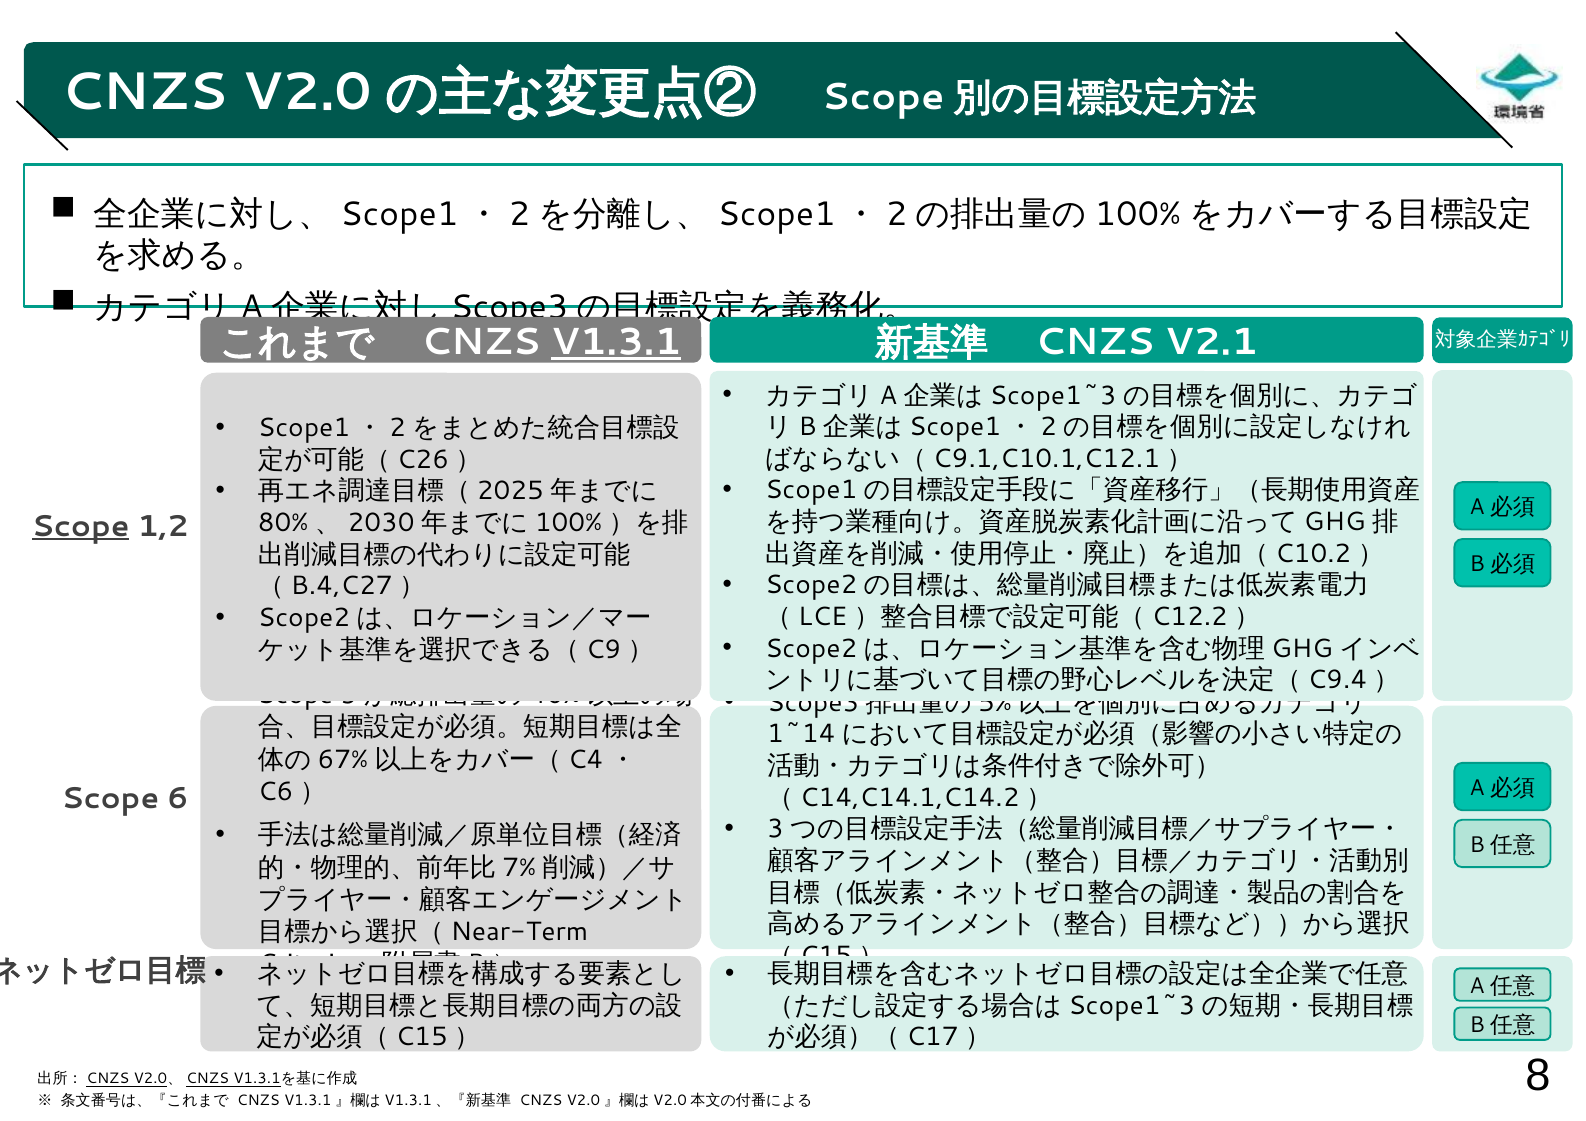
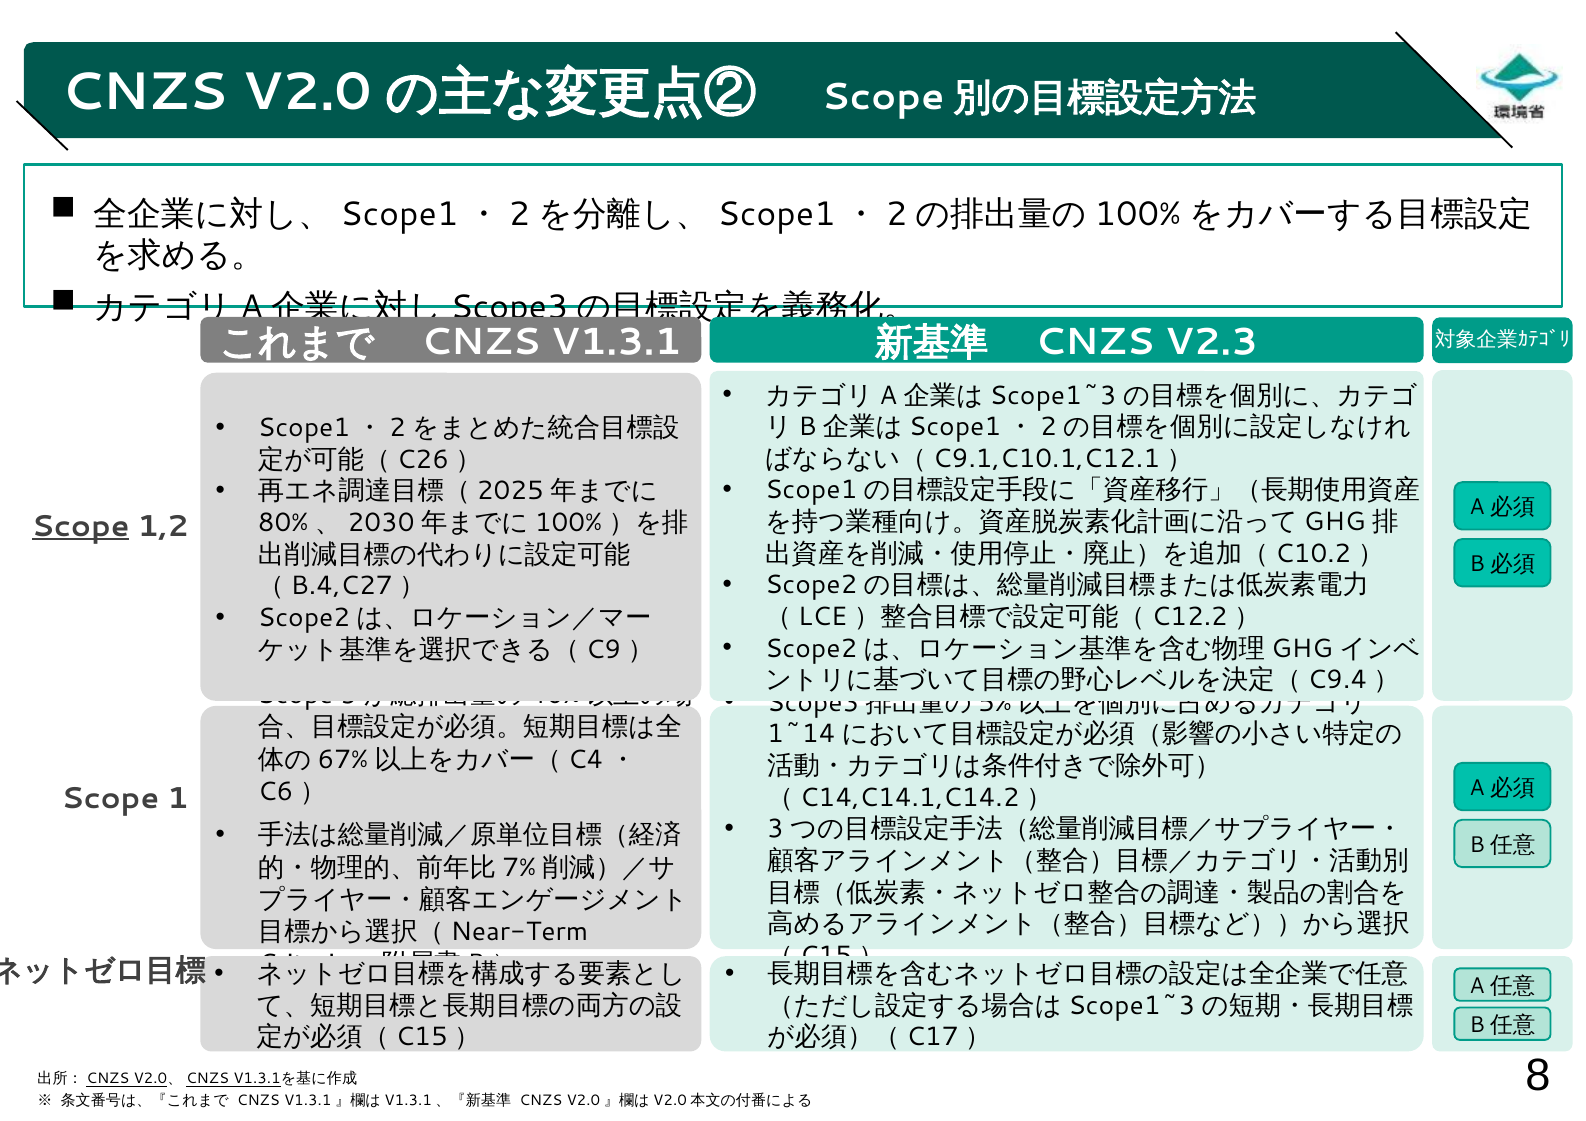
V1.3.1 underline: present -> none
V2.1: V2.1 -> V2.3
6: 6 -> 1
